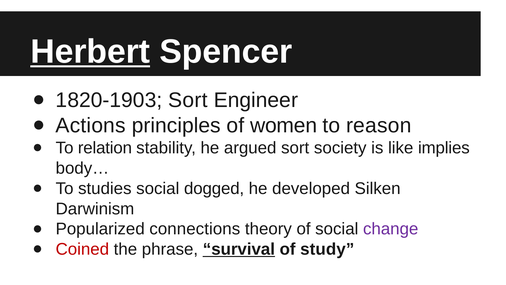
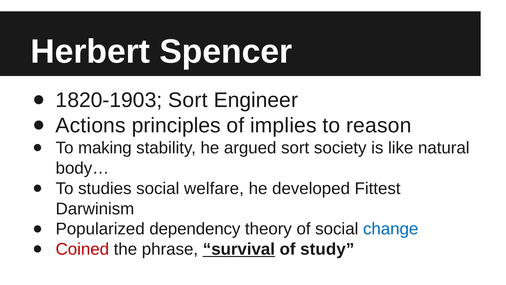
Herbert underline: present -> none
women: women -> implies
relation: relation -> making
implies: implies -> natural
dogged: dogged -> welfare
Silken: Silken -> Fittest
connections: connections -> dependency
change colour: purple -> blue
